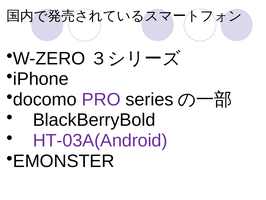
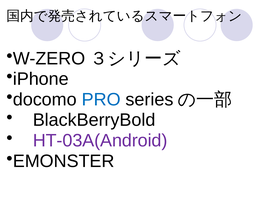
PRO colour: purple -> blue
